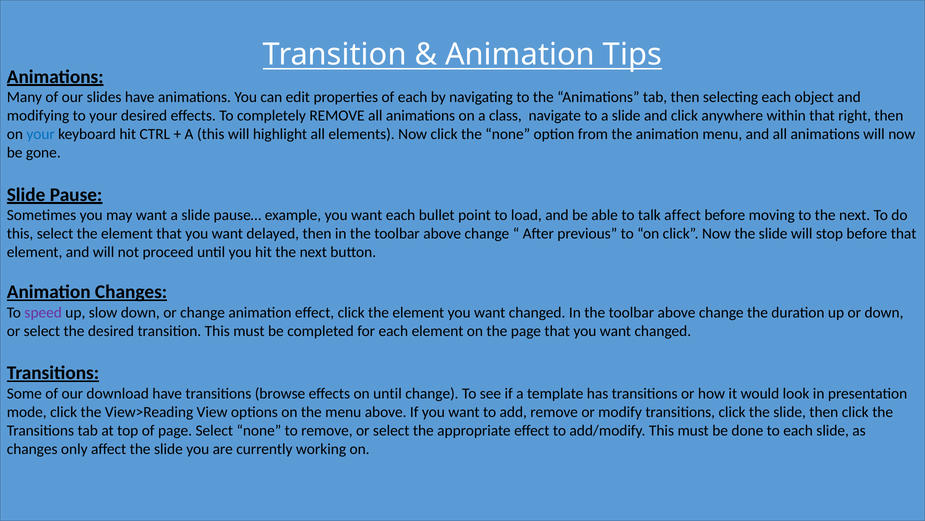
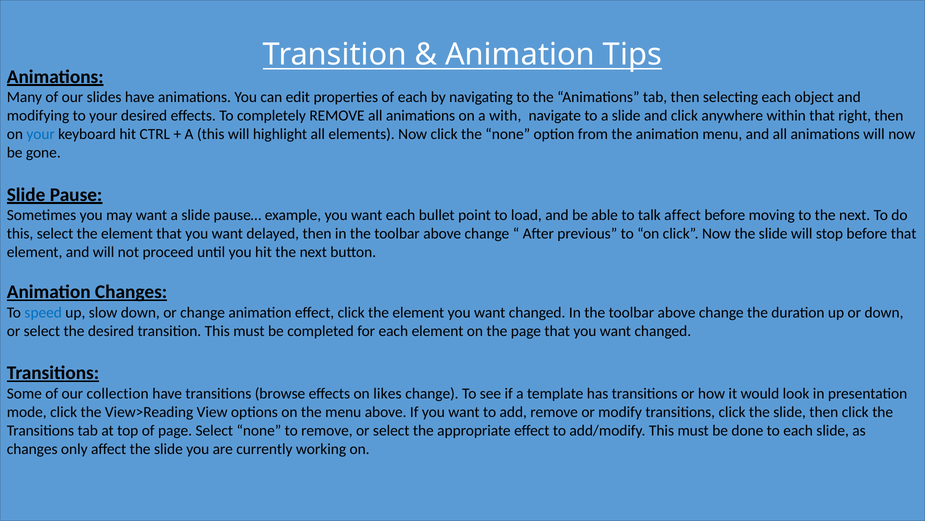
class: class -> with
speed colour: purple -> blue
download: download -> collection
on until: until -> likes
